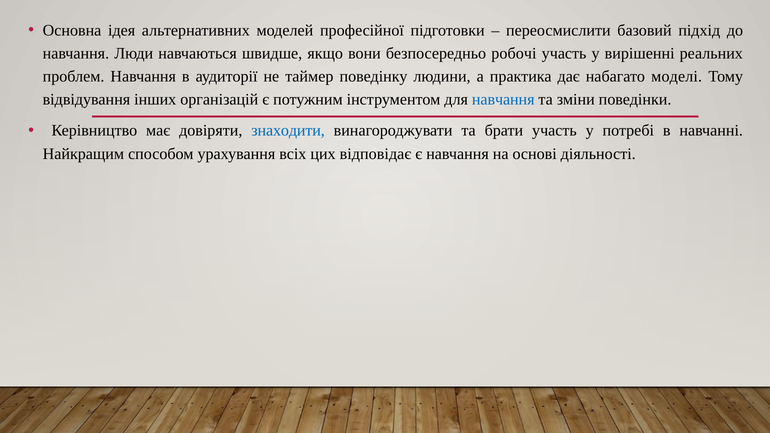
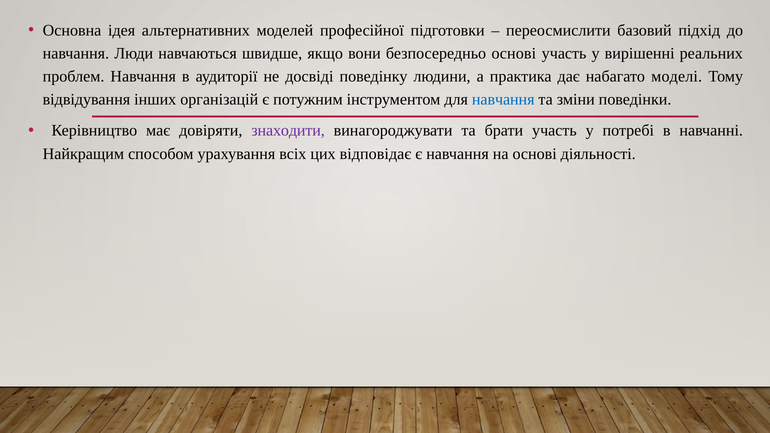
безпосередньо робочі: робочі -> основі
таймер: таймер -> досвіді
знаходити colour: blue -> purple
